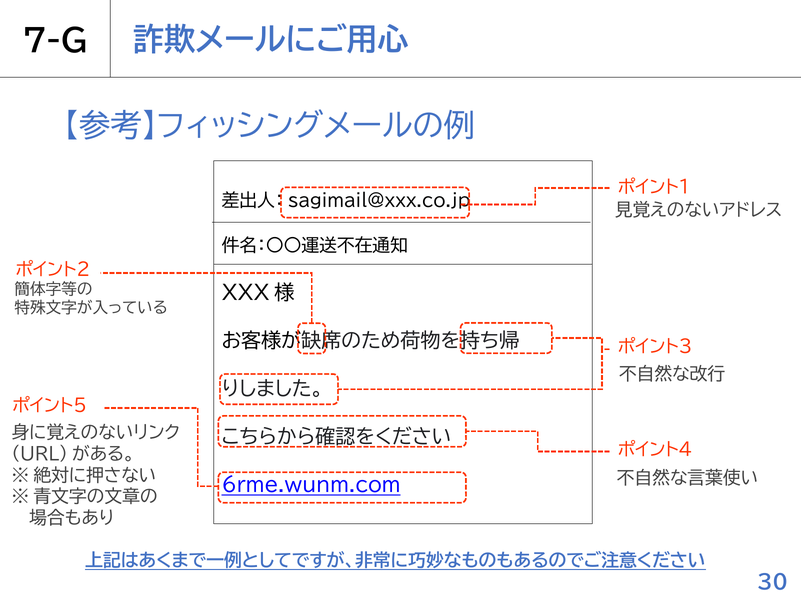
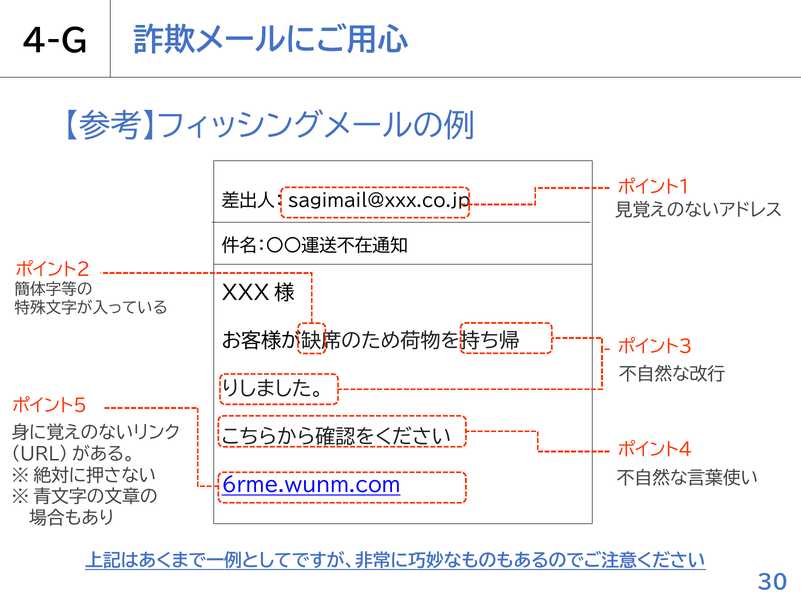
7-G: 7-G -> 4-G
